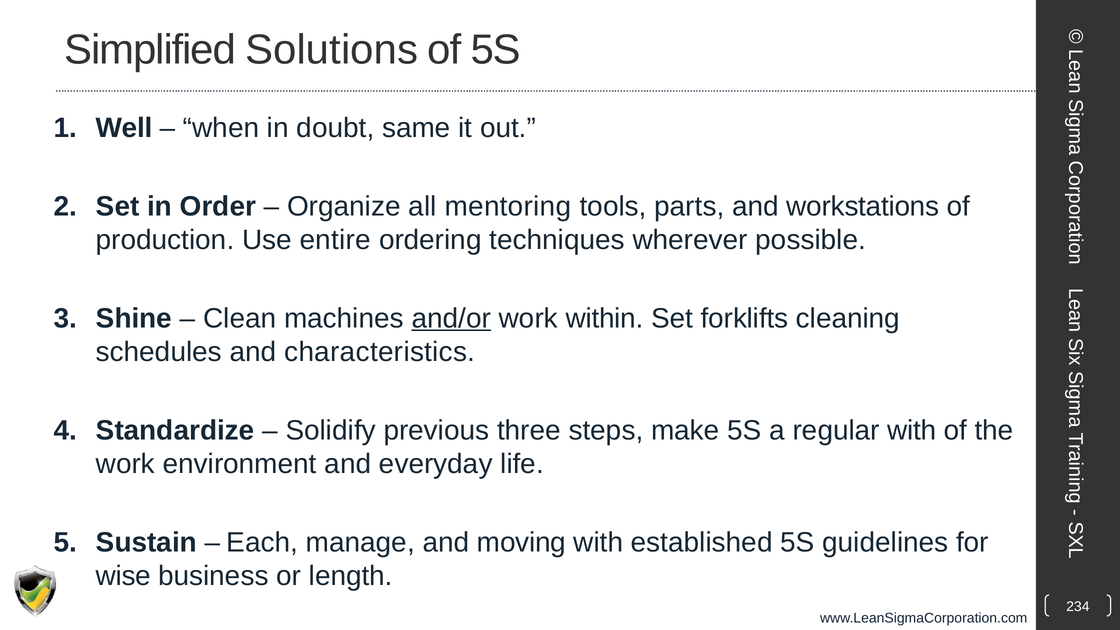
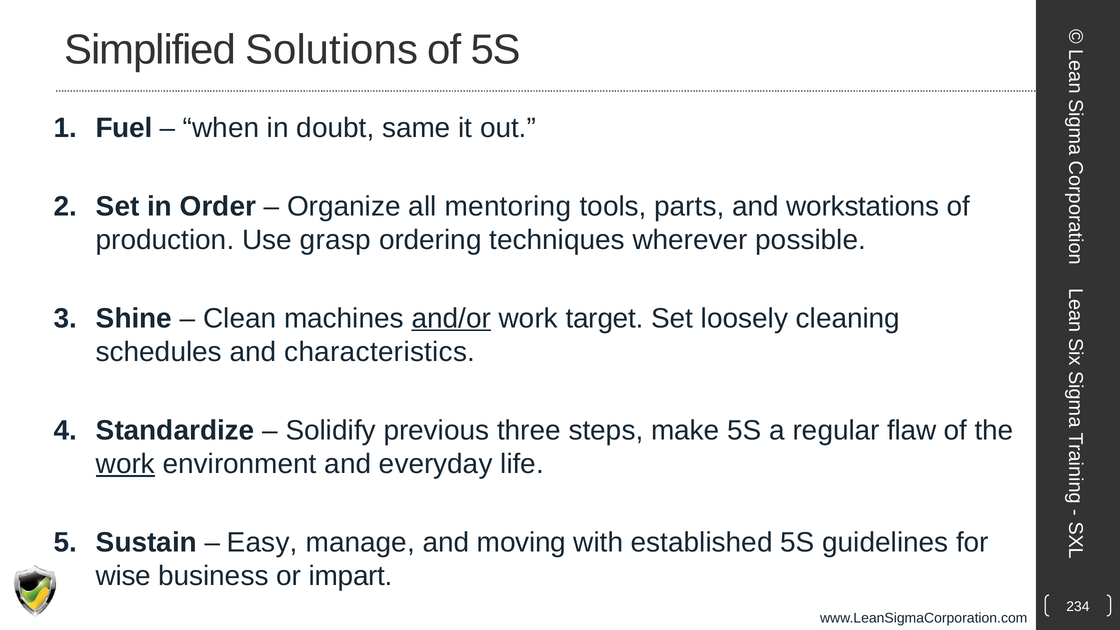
Well: Well -> Fuel
entire: entire -> grasp
within: within -> target
forklifts: forklifts -> loosely
regular with: with -> flaw
work at (125, 464) underline: none -> present
Each: Each -> Easy
length: length -> impart
